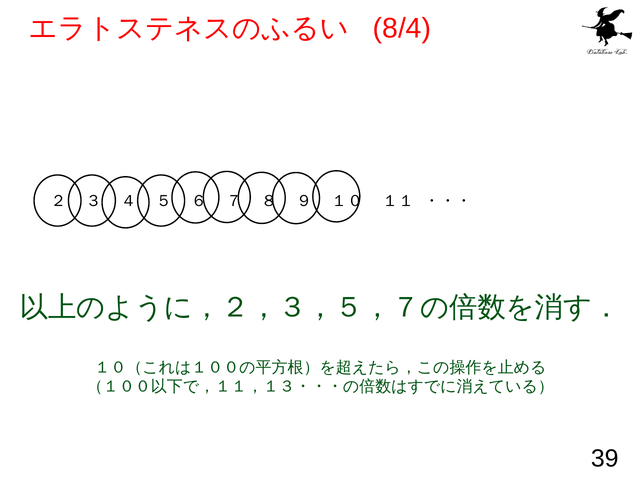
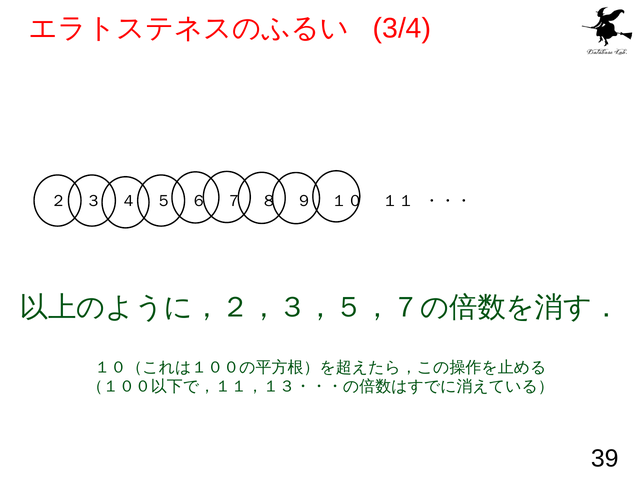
8/4: 8/4 -> 3/4
